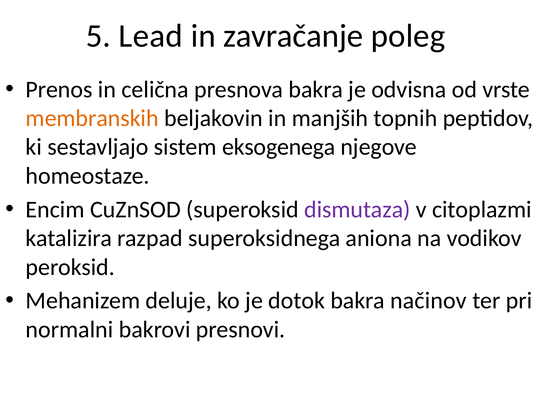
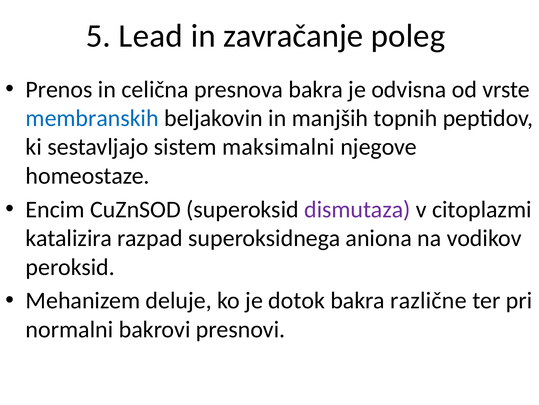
membranskih colour: orange -> blue
eksogenega: eksogenega -> maksimalni
načinov: načinov -> različne
